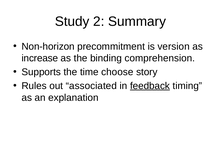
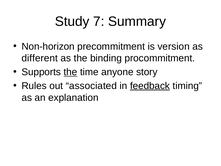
2: 2 -> 7
increase: increase -> different
comprehension: comprehension -> procommitment
the at (70, 72) underline: none -> present
choose: choose -> anyone
